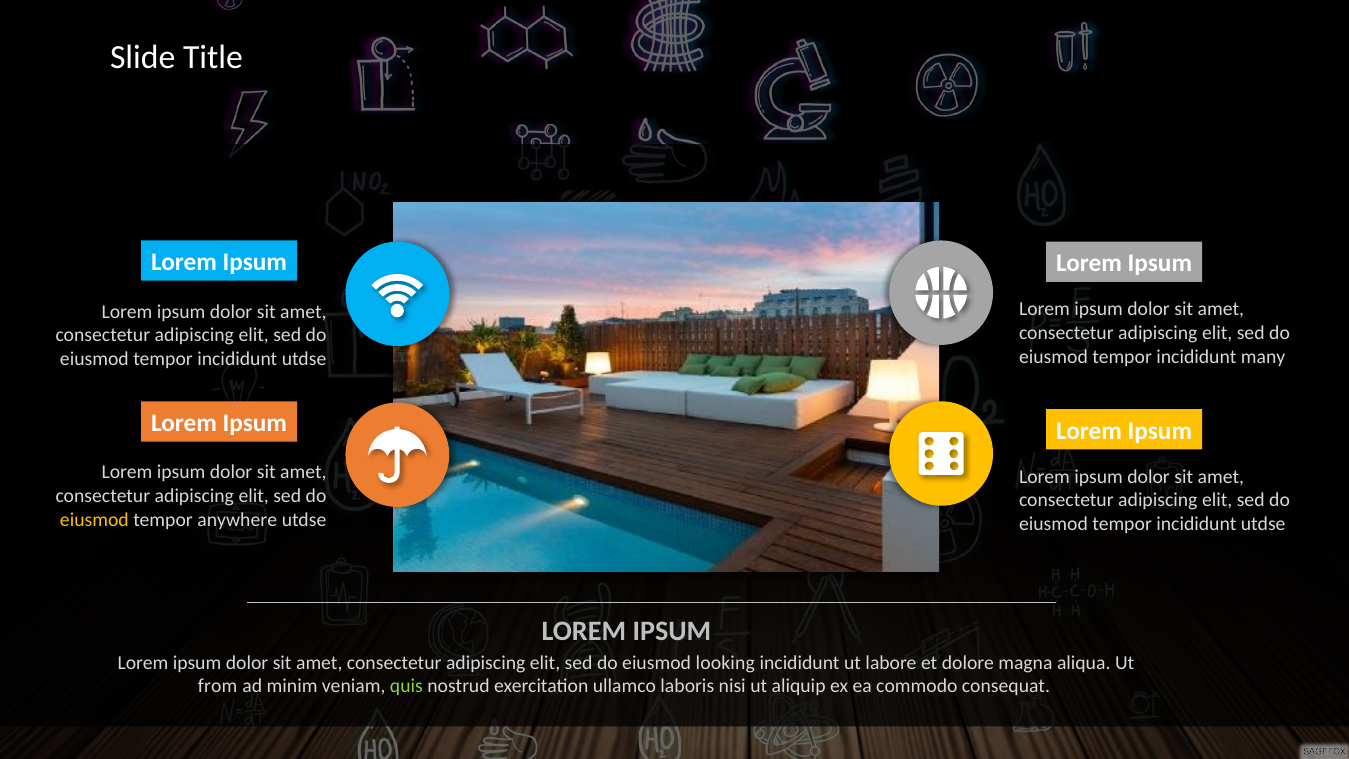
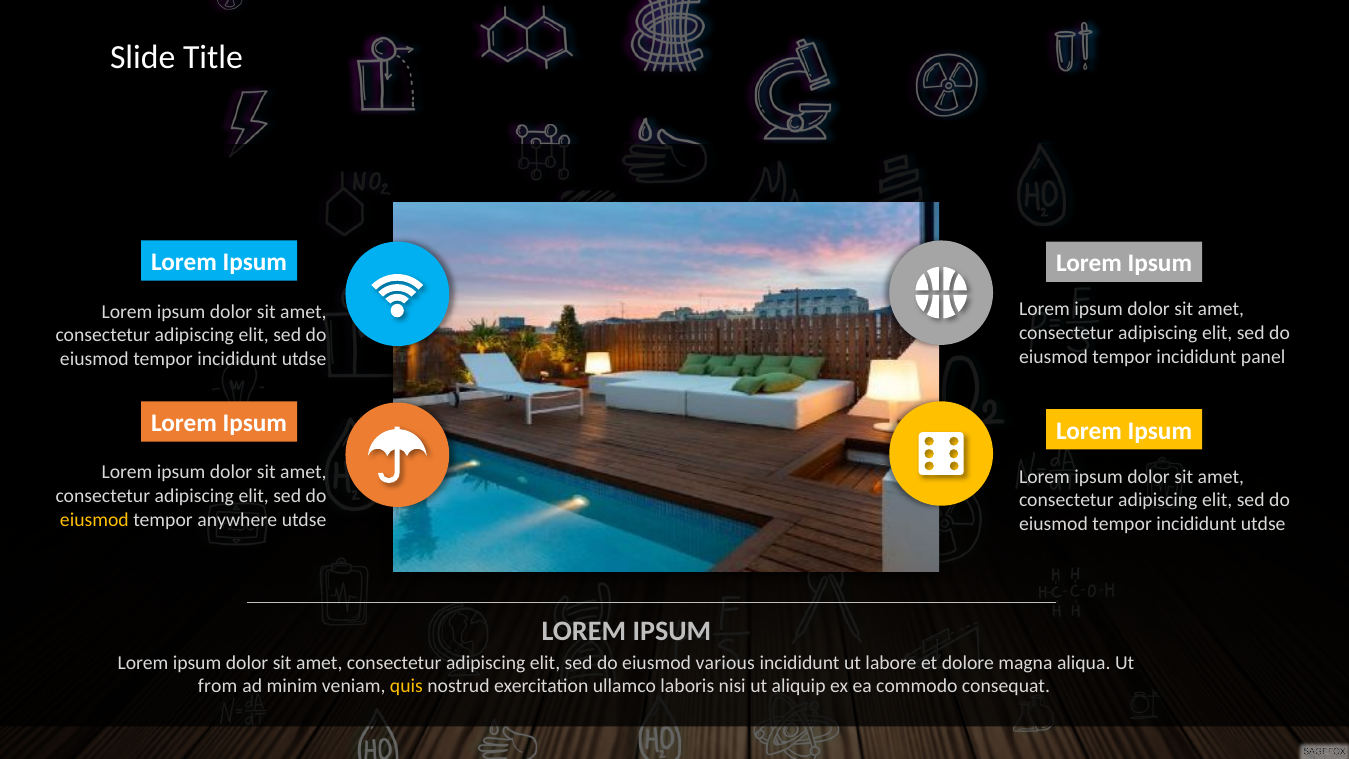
many: many -> panel
looking: looking -> various
quis colour: light green -> yellow
